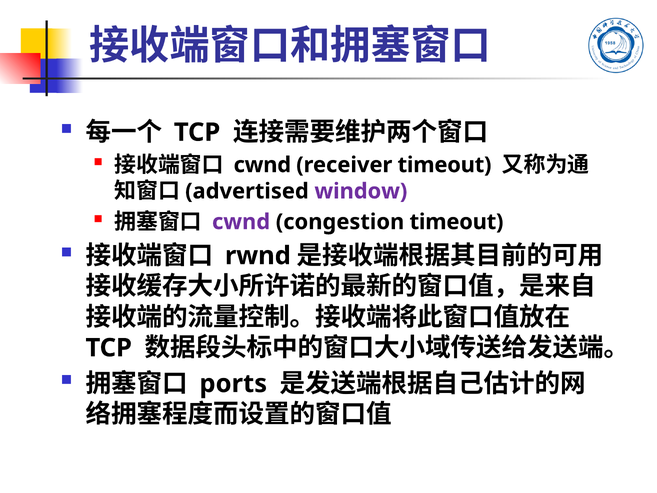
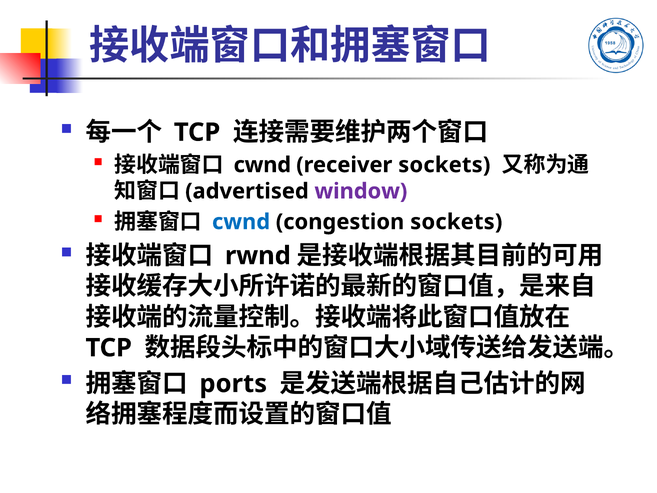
receiver timeout: timeout -> sockets
cwnd at (241, 222) colour: purple -> blue
congestion timeout: timeout -> sockets
